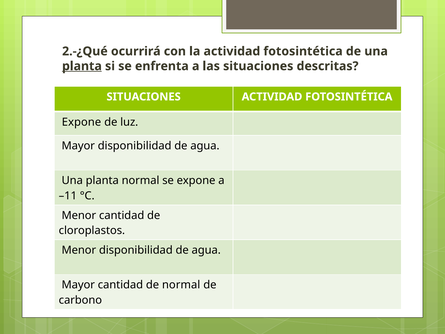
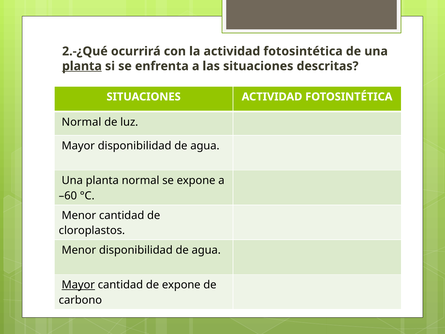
Expone at (81, 122): Expone -> Normal
–11: –11 -> –60
Mayor at (78, 285) underline: none -> present
de normal: normal -> expone
